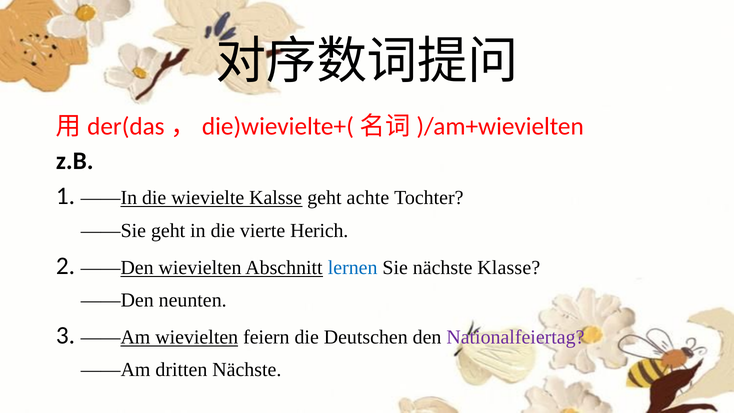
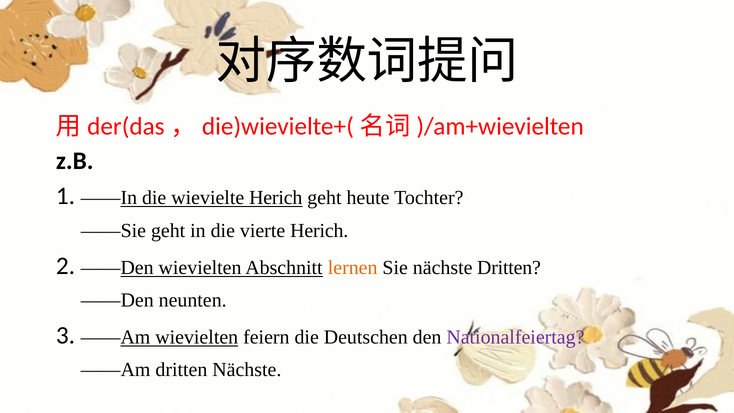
wievielte Kalsse: Kalsse -> Herich
achte: achte -> heute
lernen colour: blue -> orange
nächste Klasse: Klasse -> Dritten
